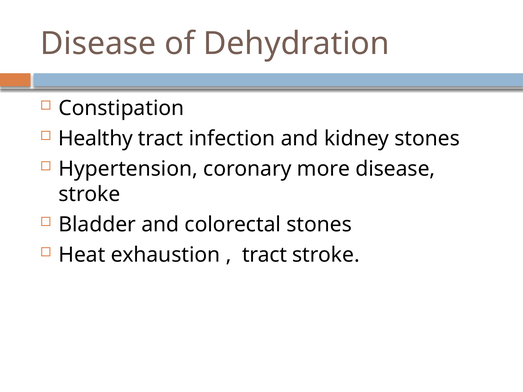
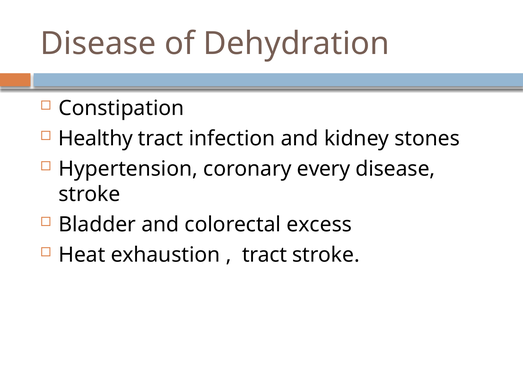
more: more -> every
colorectal stones: stones -> excess
